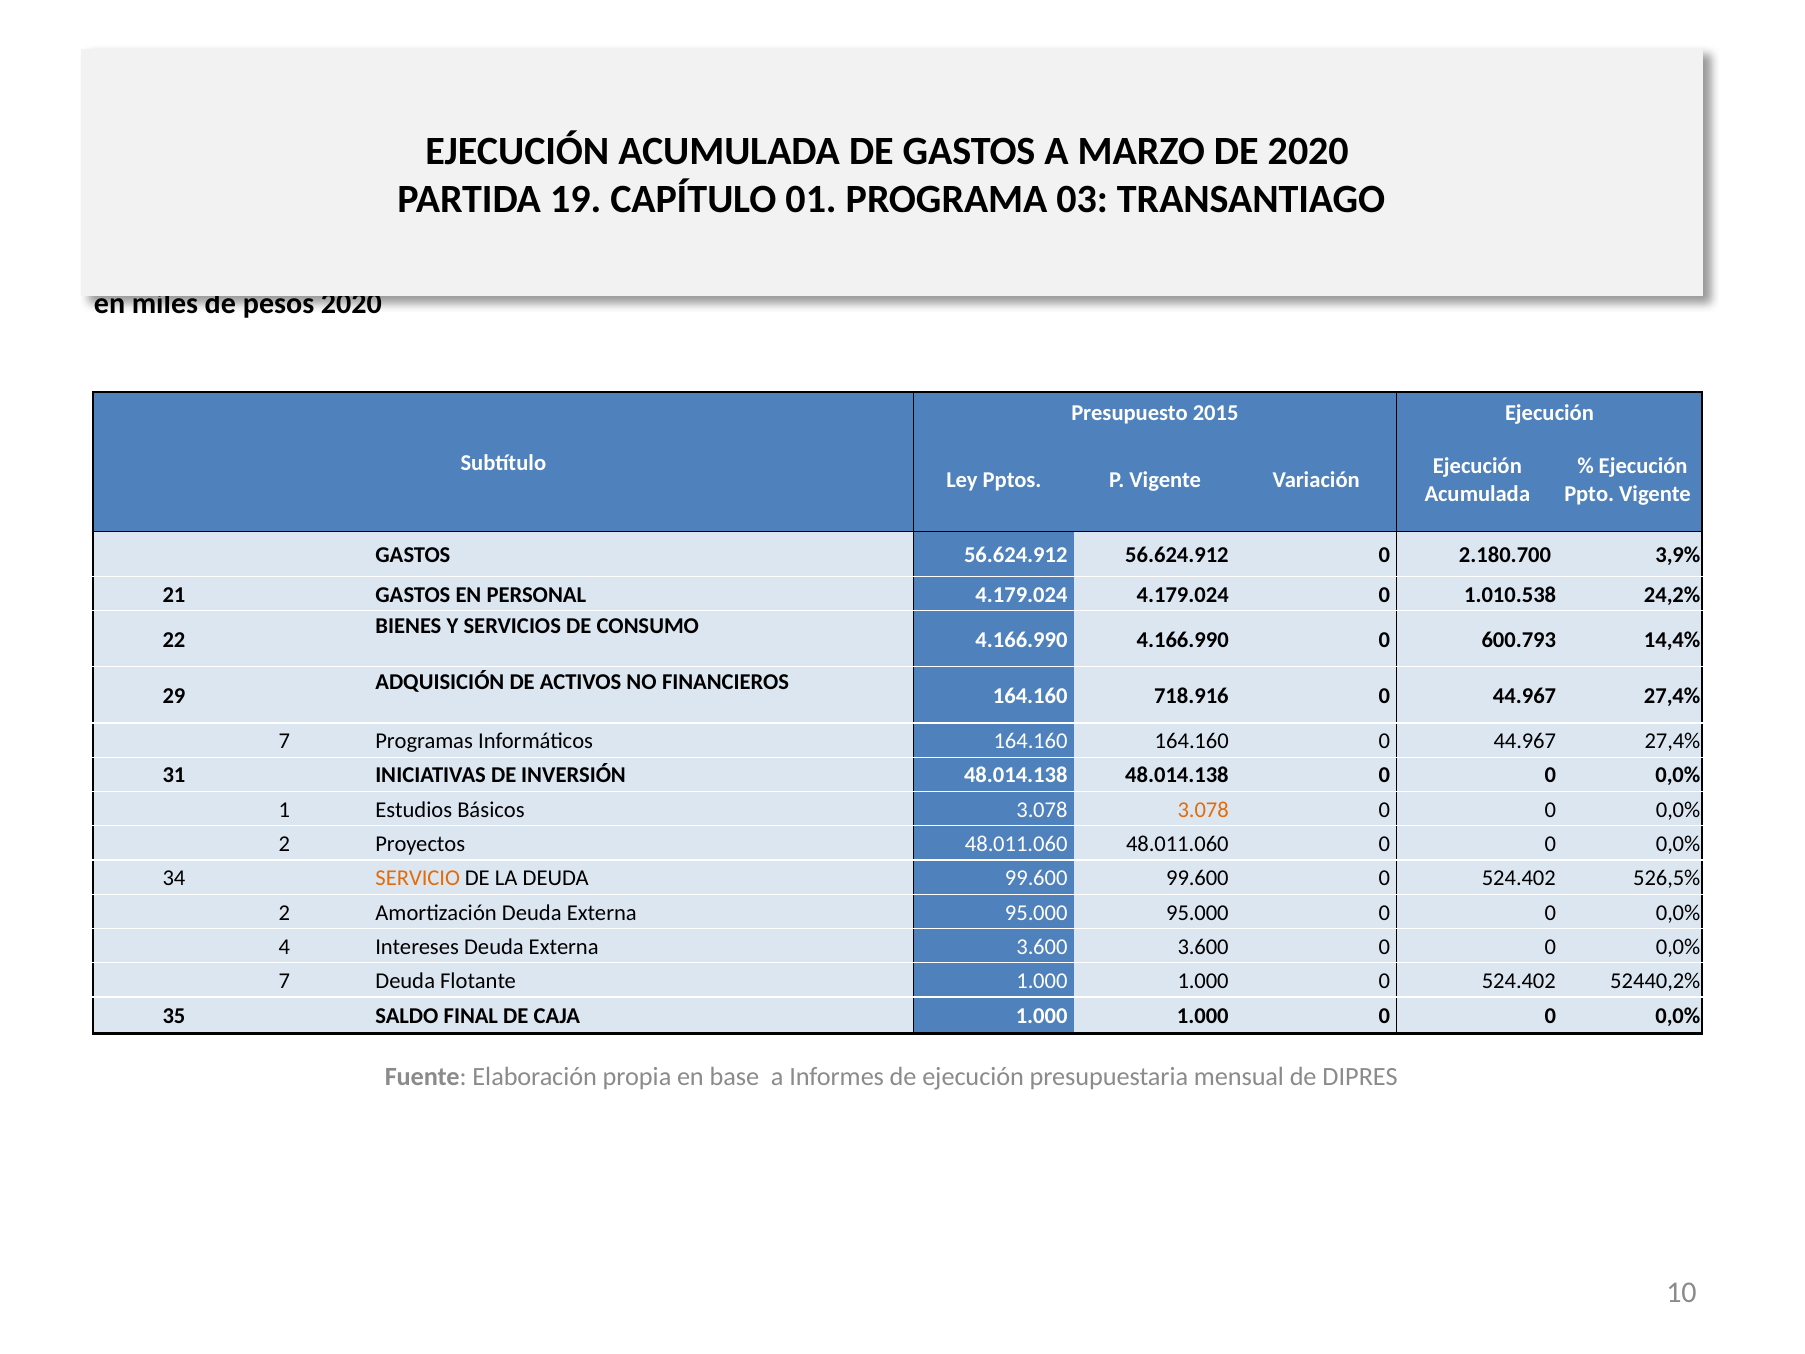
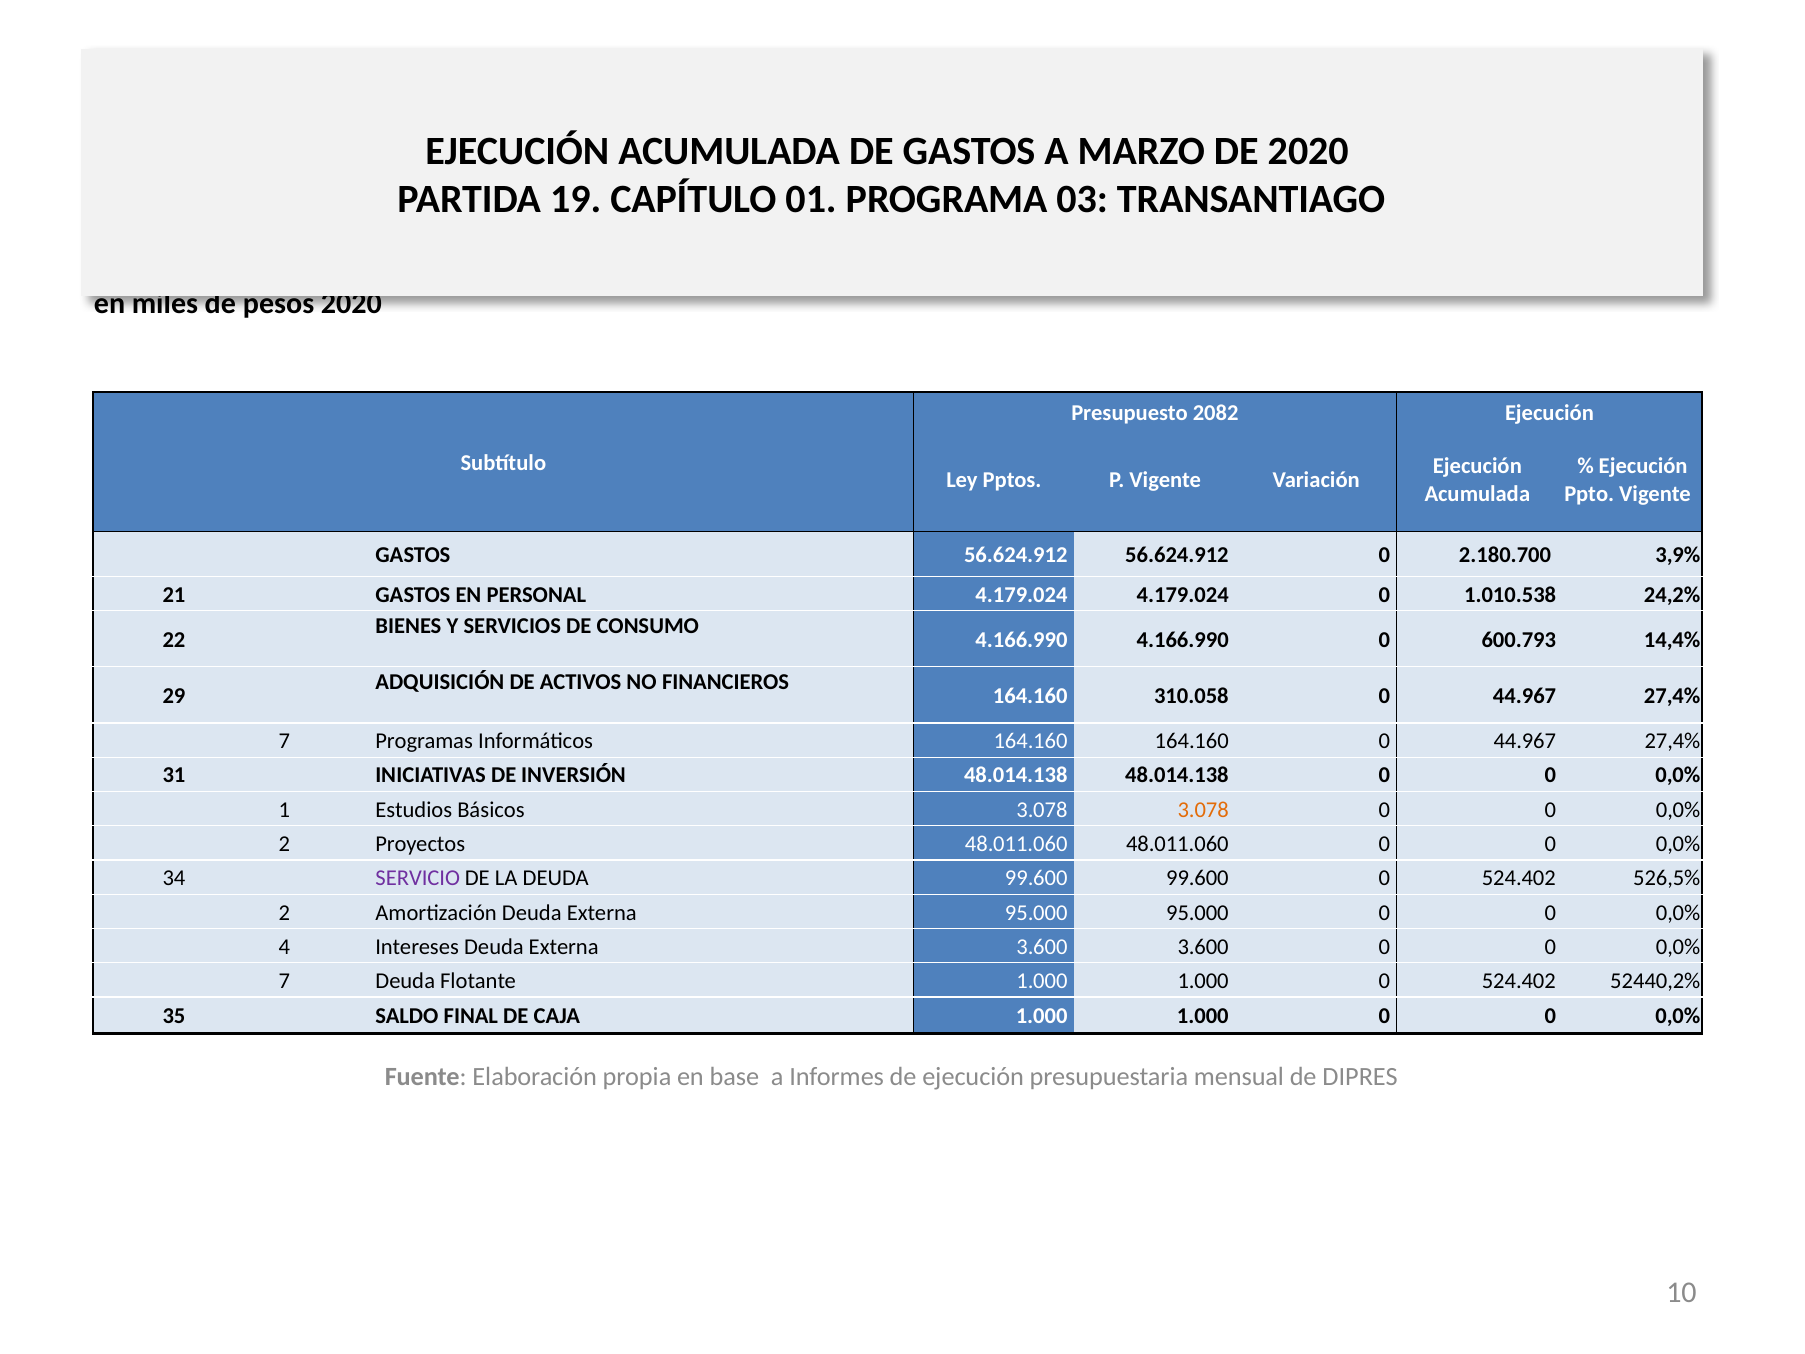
2015: 2015 -> 2082
718.916: 718.916 -> 310.058
SERVICIO colour: orange -> purple
